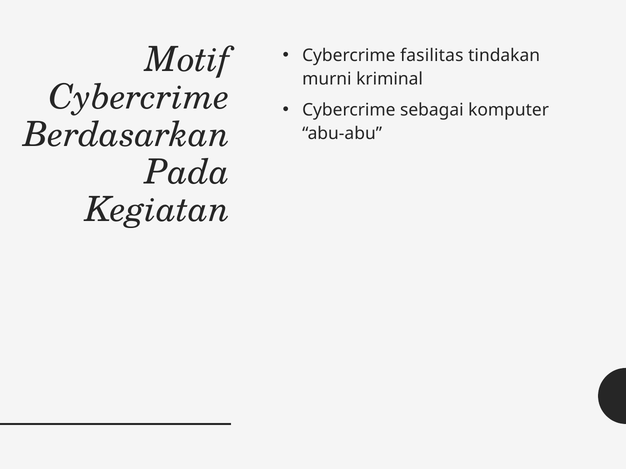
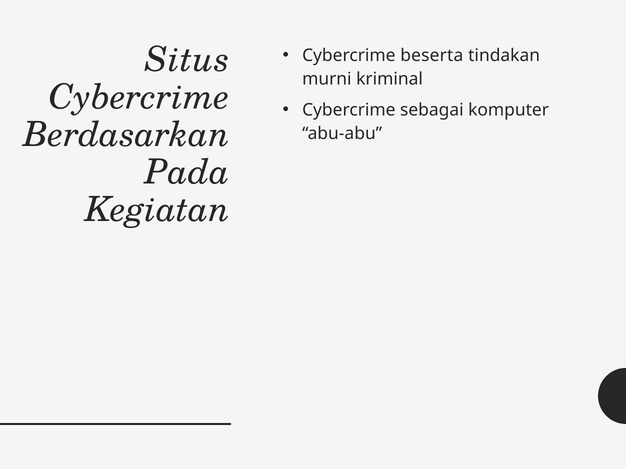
fasilitas: fasilitas -> beserta
Motif: Motif -> Situs
